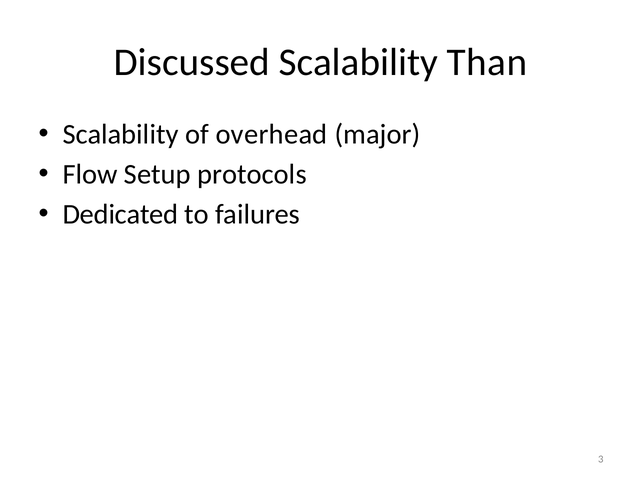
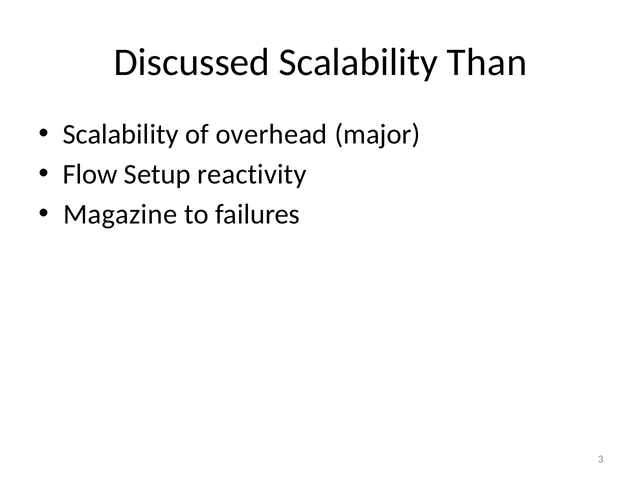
protocols: protocols -> reactivity
Dedicated: Dedicated -> Magazine
